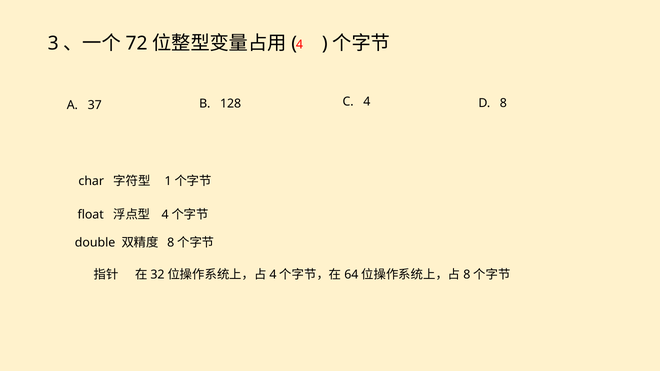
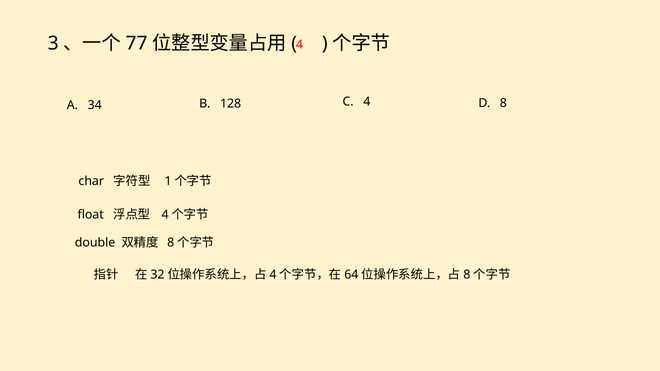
72: 72 -> 77
37: 37 -> 34
